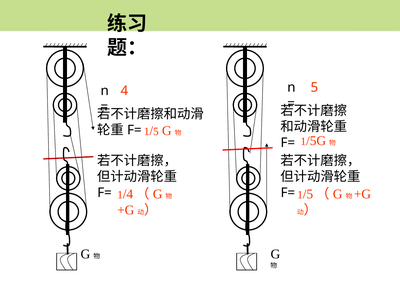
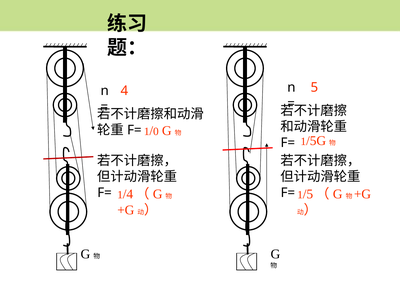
5 at (156, 132): 5 -> 0
